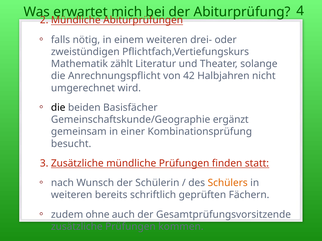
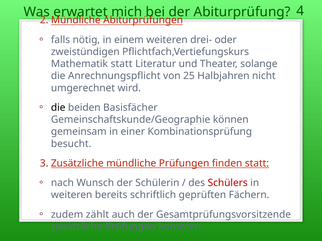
Mathematik zählt: zählt -> statt
42: 42 -> 25
ergänzt: ergänzt -> können
Schülers colour: orange -> red
ohne: ohne -> zählt
